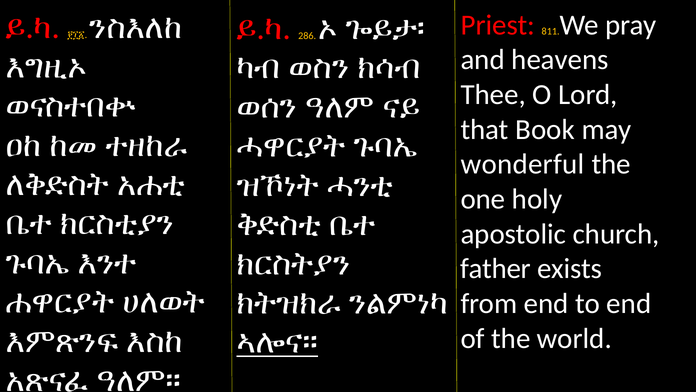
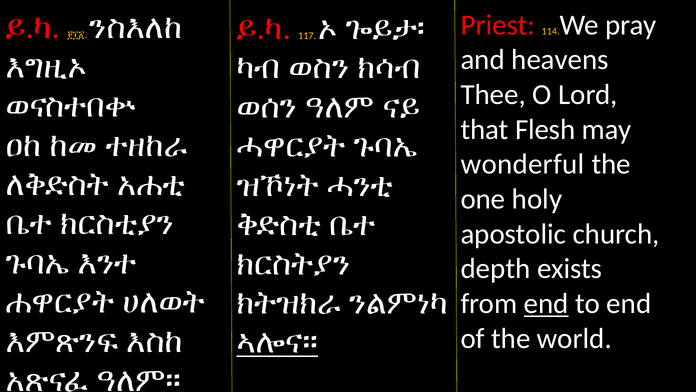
811: 811 -> 114
286: 286 -> 117
Book: Book -> Flesh
father: father -> depth
end at (546, 303) underline: none -> present
